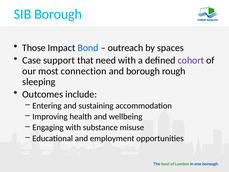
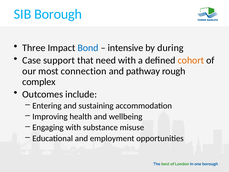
Those: Those -> Three
outreach: outreach -> intensive
spaces: spaces -> during
cohort colour: purple -> orange
and borough: borough -> pathway
sleeping: sleeping -> complex
